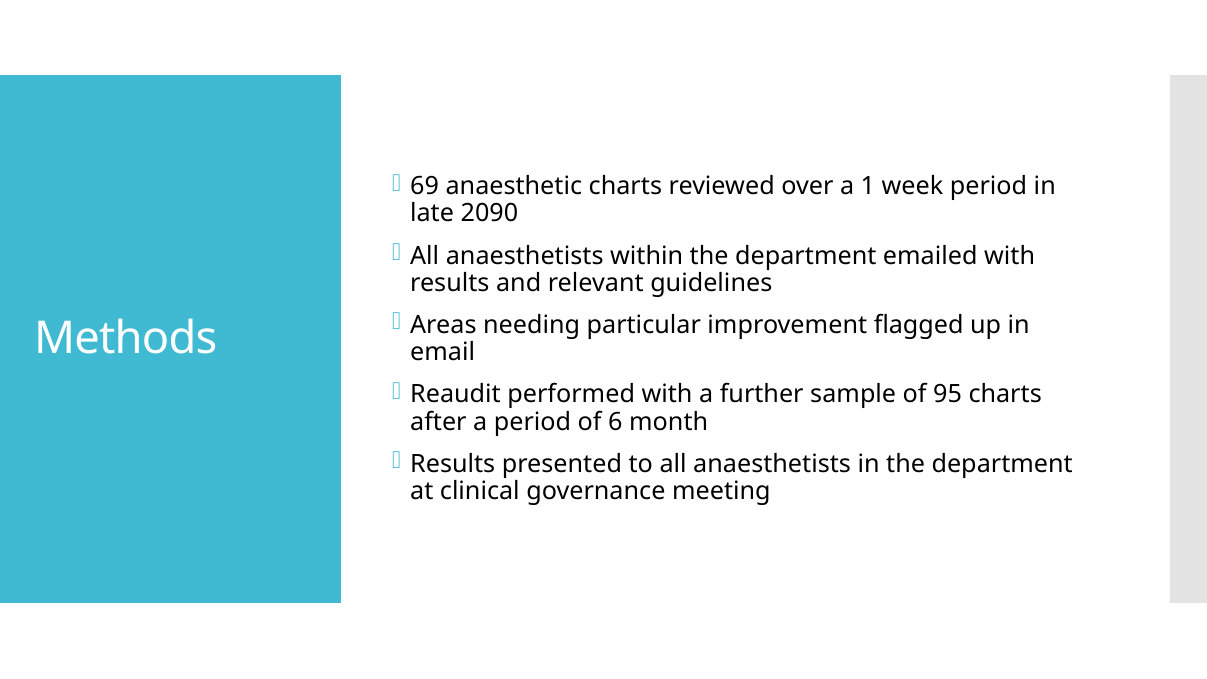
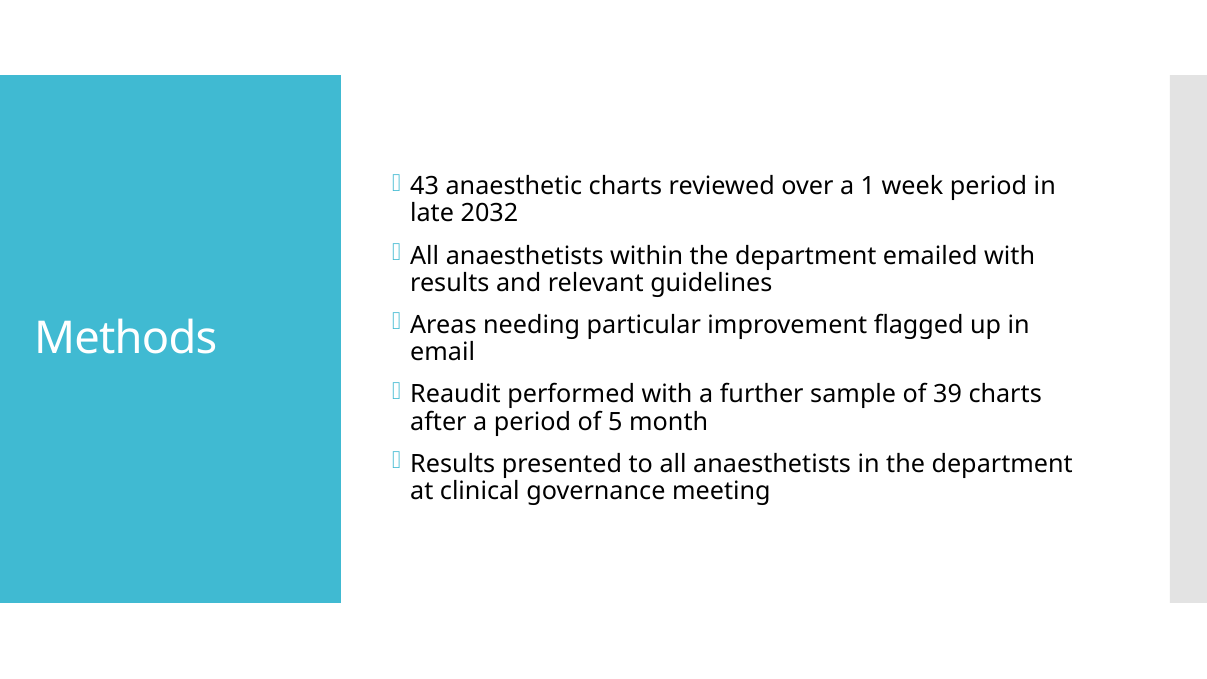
69: 69 -> 43
2090: 2090 -> 2032
95: 95 -> 39
6: 6 -> 5
